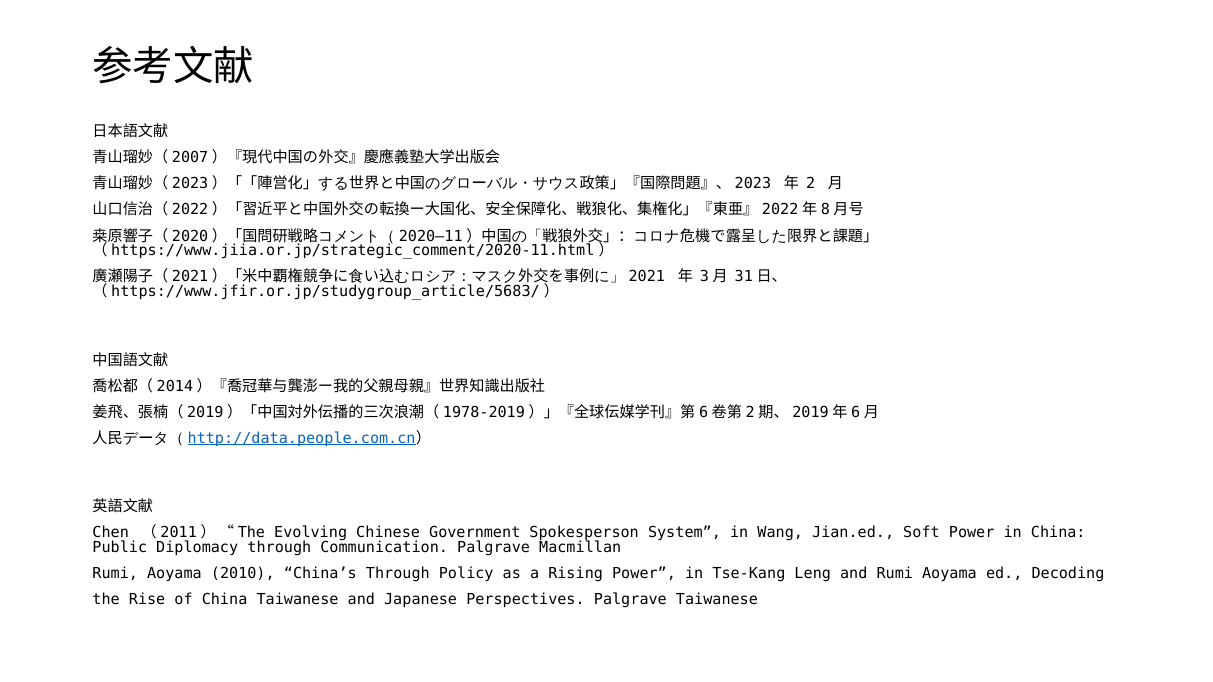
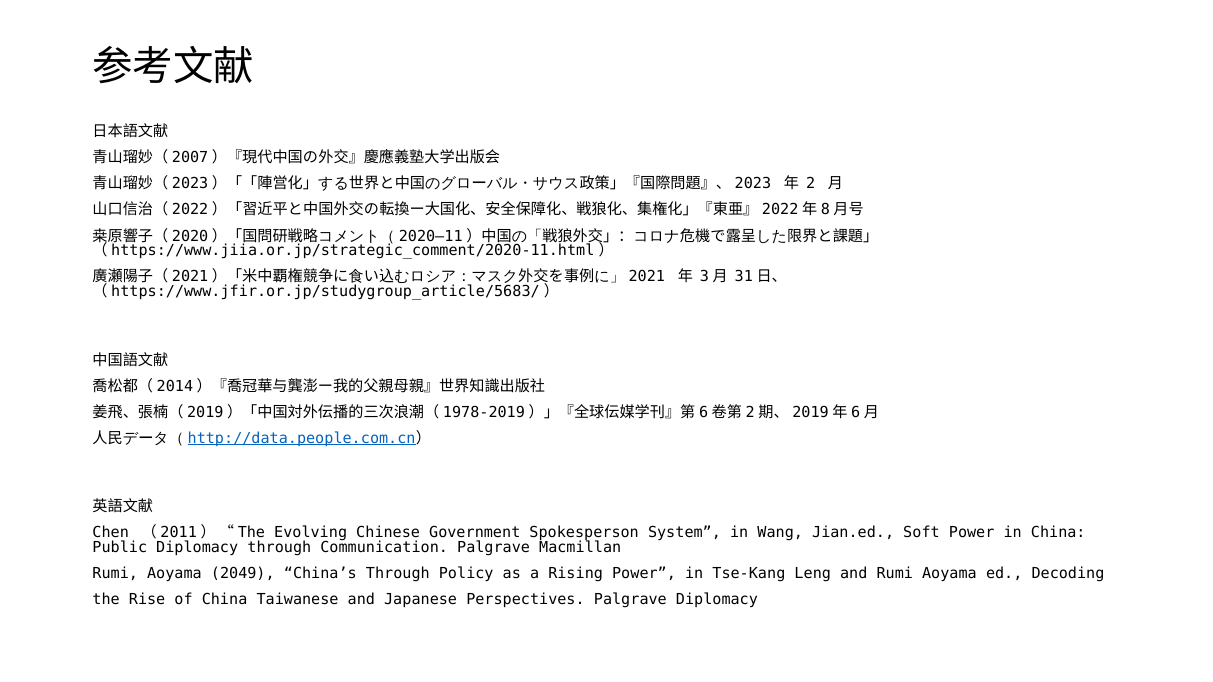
2010: 2010 -> 2049
Palgrave Taiwanese: Taiwanese -> Diplomacy
